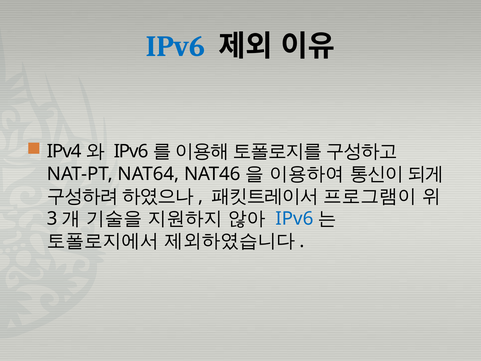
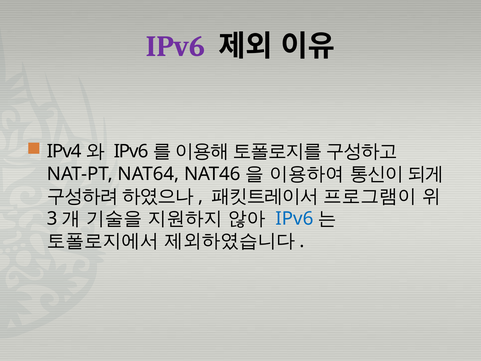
IPv6 at (175, 47) colour: blue -> purple
